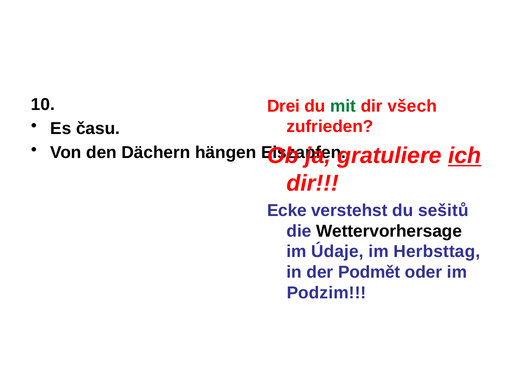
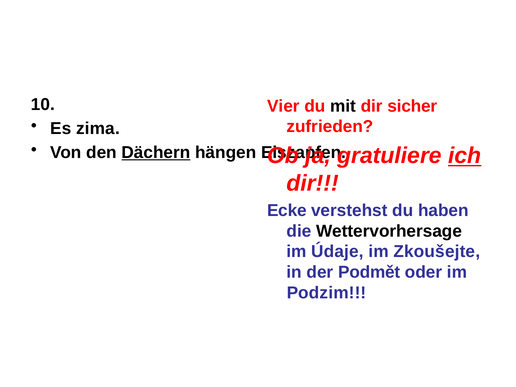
Drei: Drei -> Vier
mit colour: green -> black
všech: všech -> sicher
času: času -> zima
Dächern underline: none -> present
sešitů: sešitů -> haben
Herbsttag: Herbsttag -> Zkoušejte
